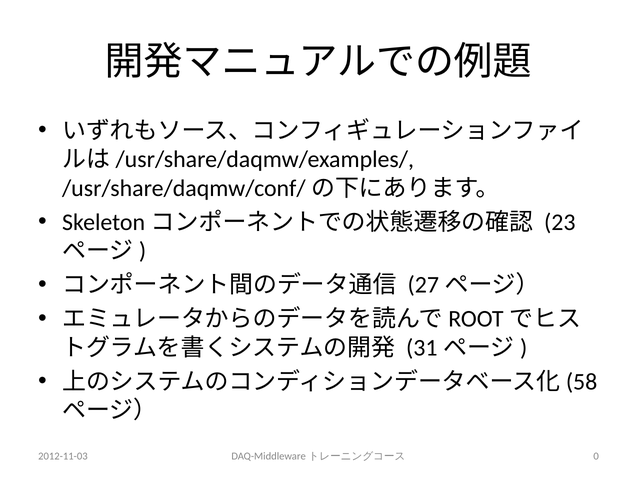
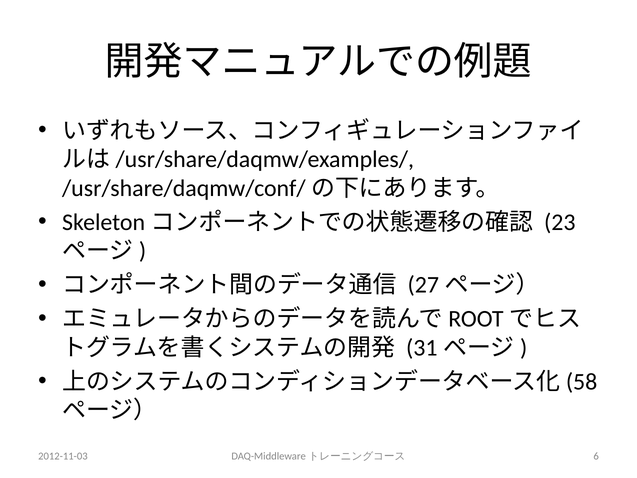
0: 0 -> 6
